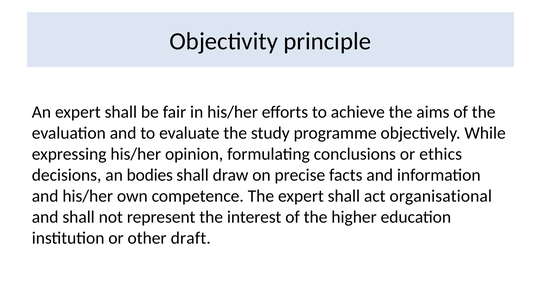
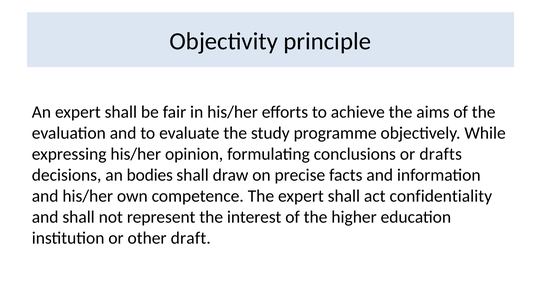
ethics: ethics -> drafts
organisational: organisational -> confidentiality
